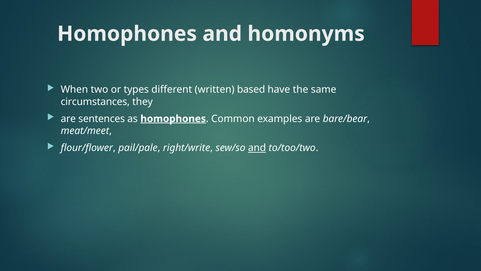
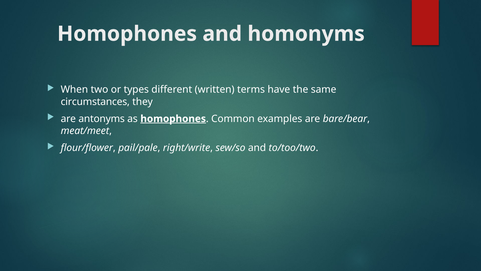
based: based -> terms
sentences: sentences -> antonyms
and at (257, 148) underline: present -> none
